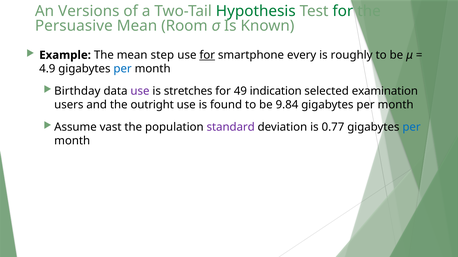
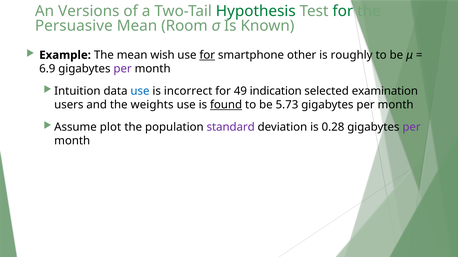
step: step -> wish
every: every -> other
4.9: 4.9 -> 6.9
per at (123, 69) colour: blue -> purple
Birthday: Birthday -> Intuition
use at (140, 91) colour: purple -> blue
stretches: stretches -> incorrect
outright: outright -> weights
found underline: none -> present
9.84: 9.84 -> 5.73
vast: vast -> plot
0.77: 0.77 -> 0.28
per at (412, 127) colour: blue -> purple
